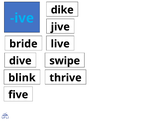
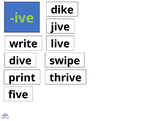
ive colour: light blue -> light green
bride: bride -> write
blink: blink -> print
